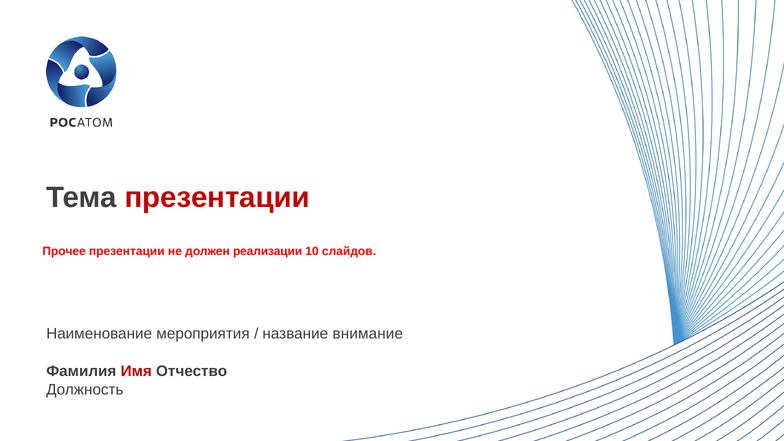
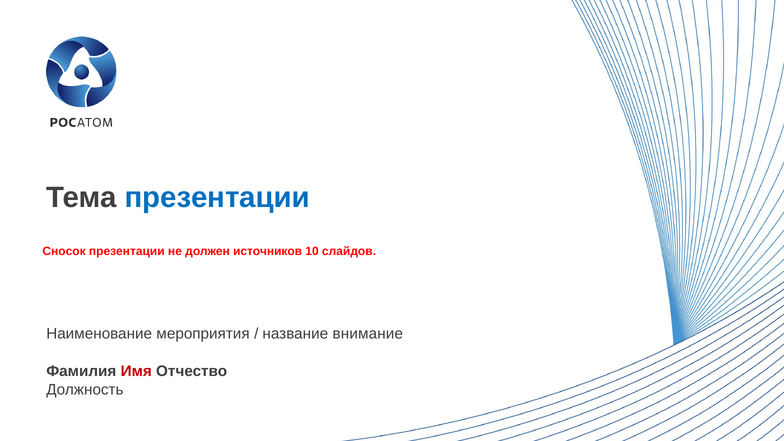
презентации at (217, 198) colour: red -> blue
Прочее: Прочее -> Сносок
реализации: реализации -> источников
